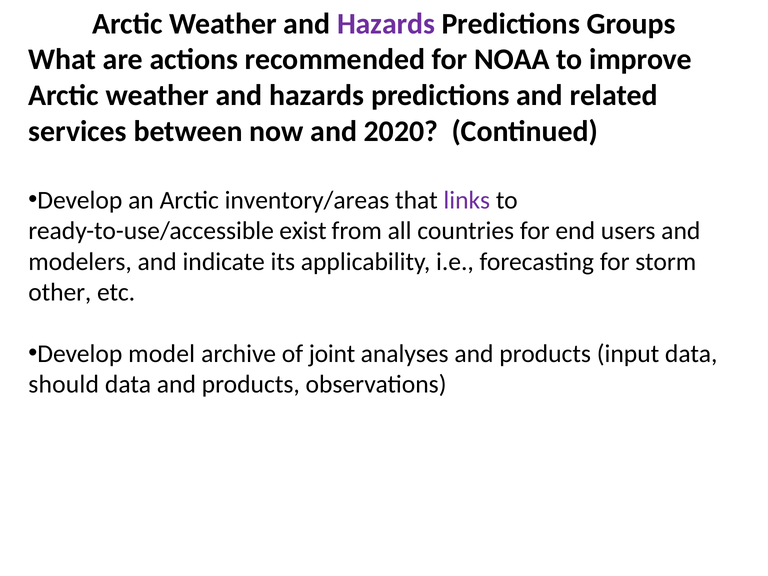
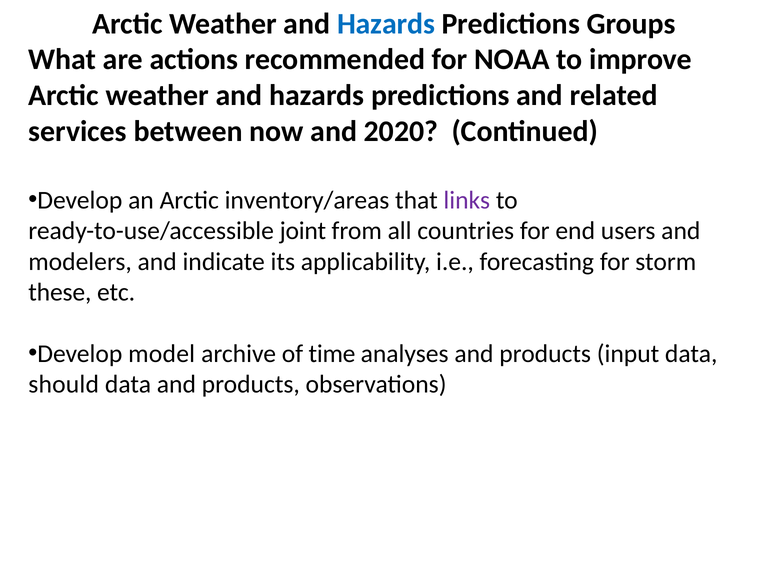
Hazards at (386, 24) colour: purple -> blue
exist: exist -> joint
other: other -> these
joint: joint -> time
